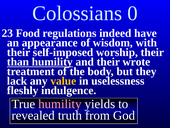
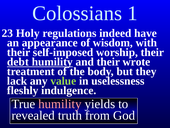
0: 0 -> 1
Food: Food -> Holy
than: than -> debt
value colour: yellow -> light green
